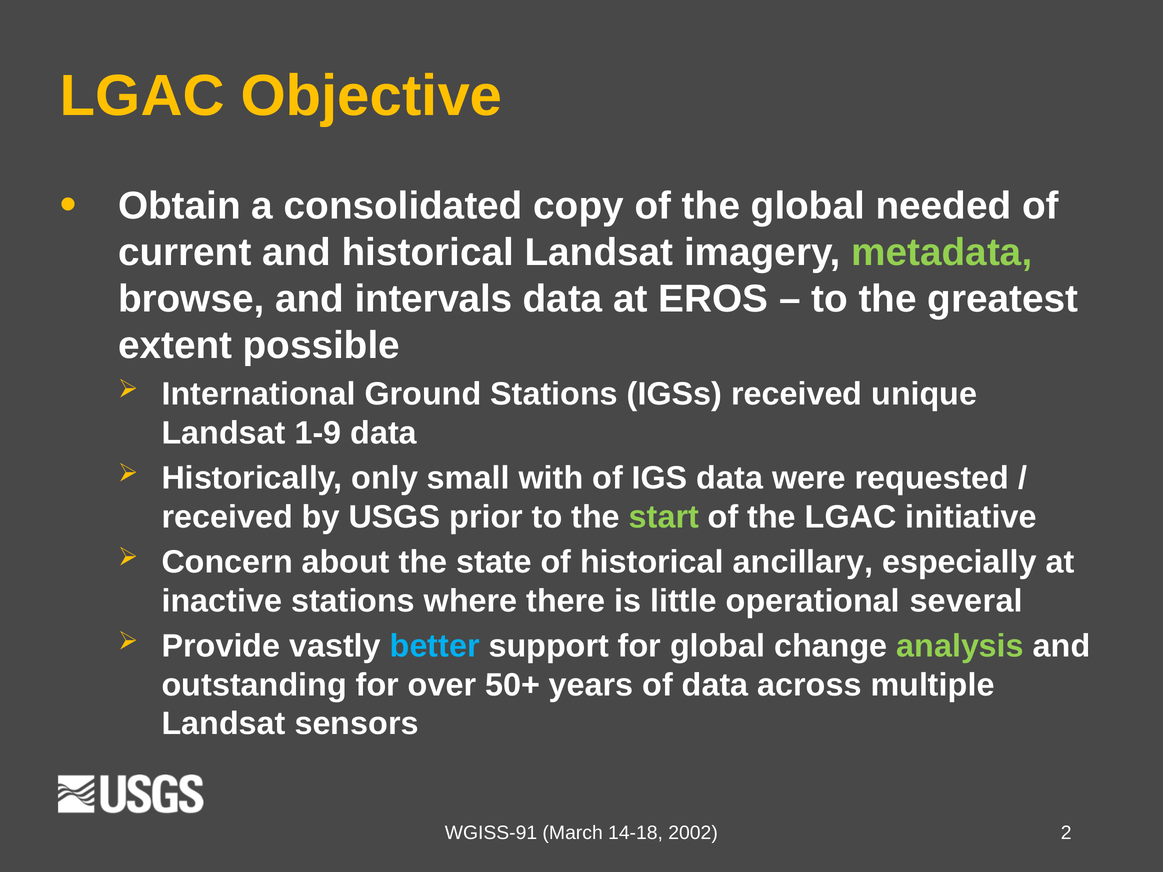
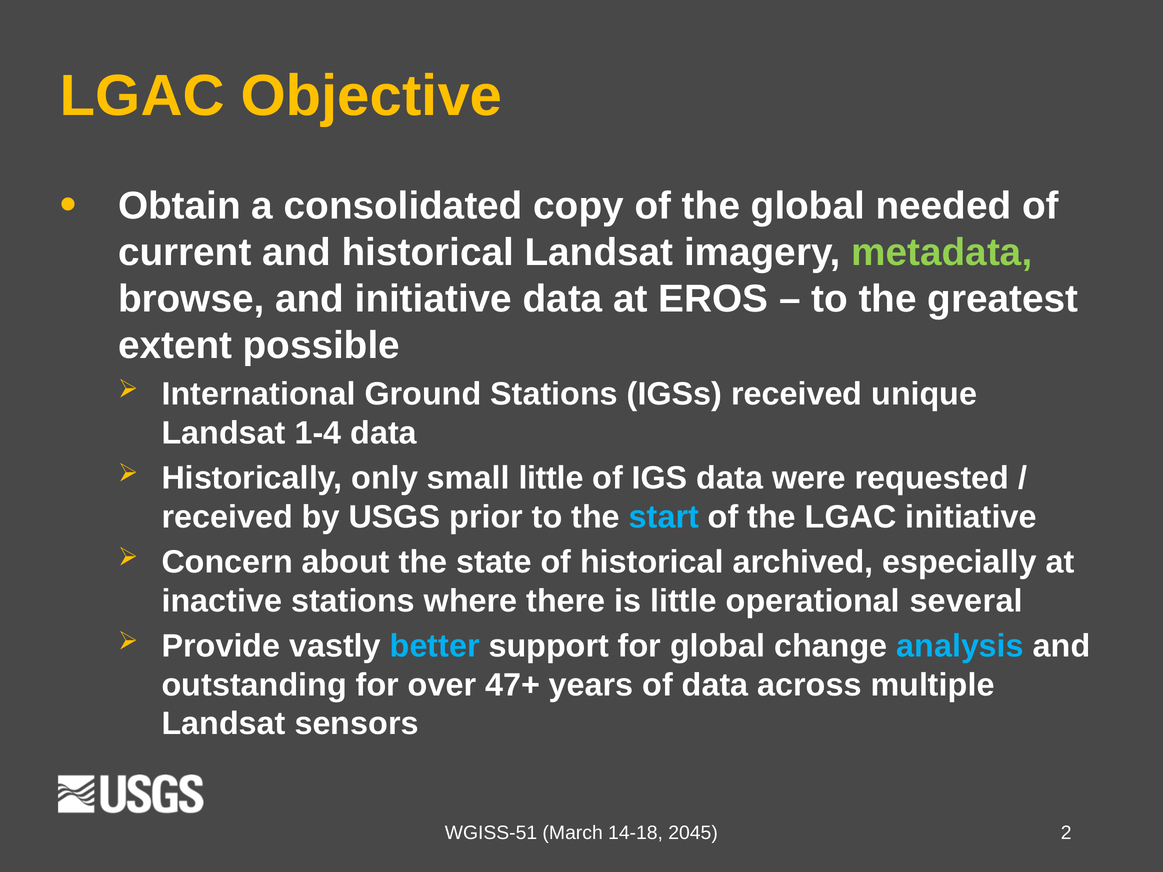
and intervals: intervals -> initiative
1-9: 1-9 -> 1-4
small with: with -> little
start colour: light green -> light blue
ancillary: ancillary -> archived
analysis colour: light green -> light blue
50+: 50+ -> 47+
WGISS-91: WGISS-91 -> WGISS-51
2002: 2002 -> 2045
